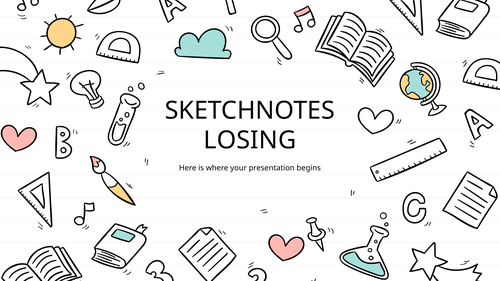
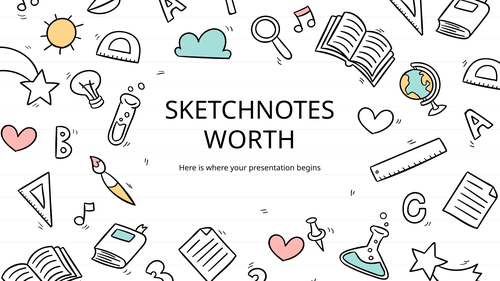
LOSING: LOSING -> WORTH
